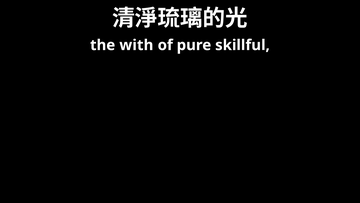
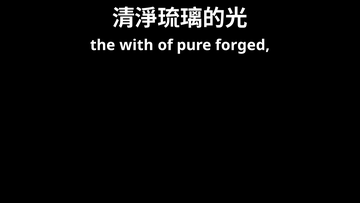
skillful: skillful -> forged
